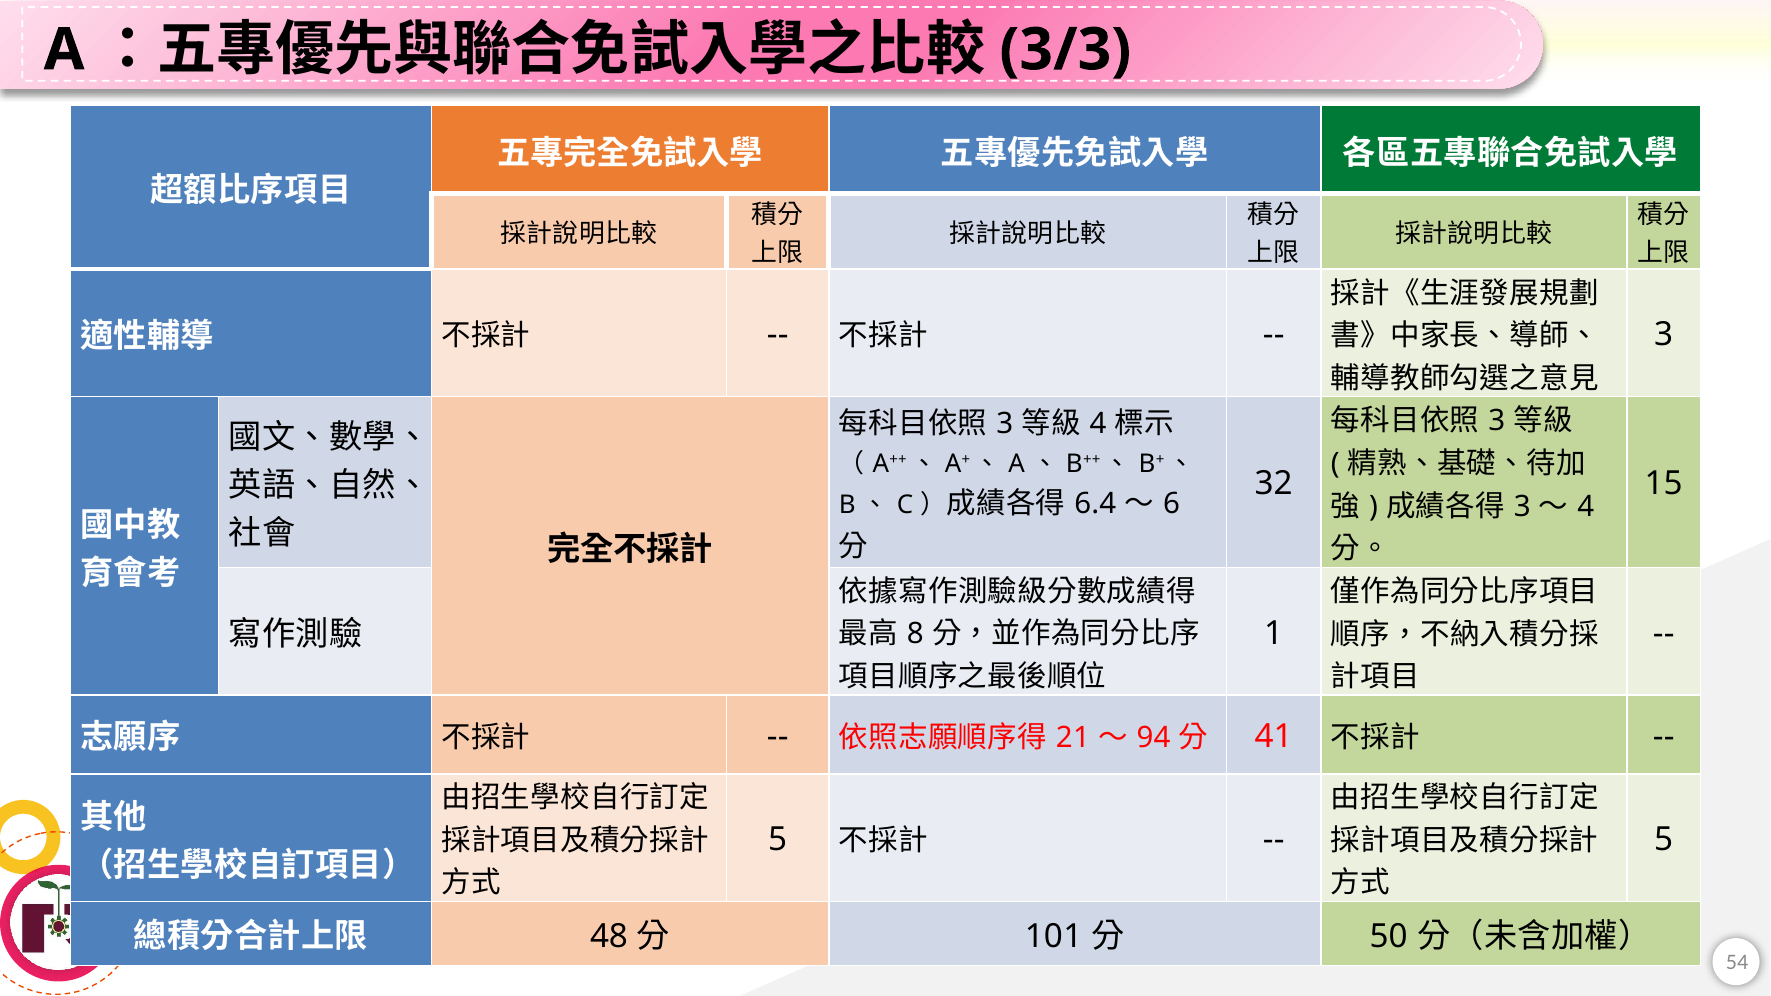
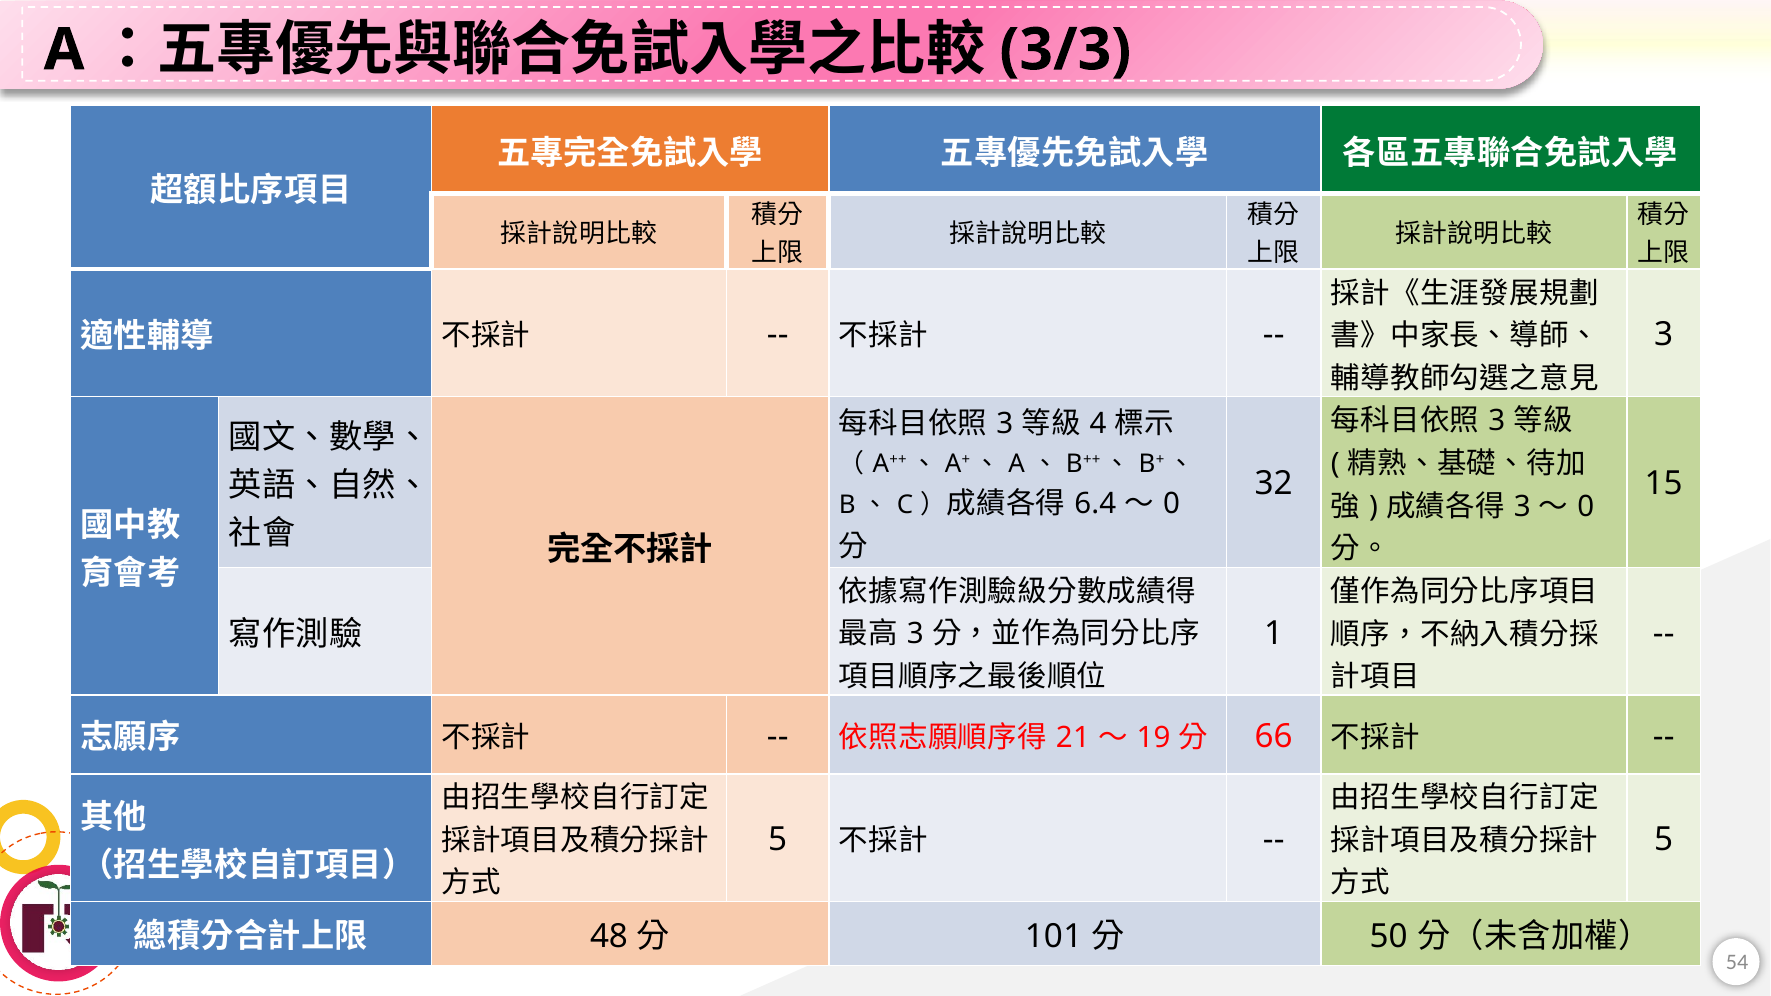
4 at (1586, 507): 4 -> 0
6 at (1171, 504): 6 -> 0
8 at (915, 634): 8 -> 3
94: 94 -> 19
41: 41 -> 66
